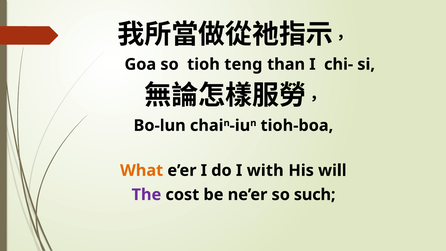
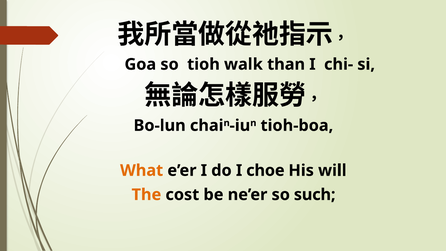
teng: teng -> walk
with: with -> choe
The colour: purple -> orange
